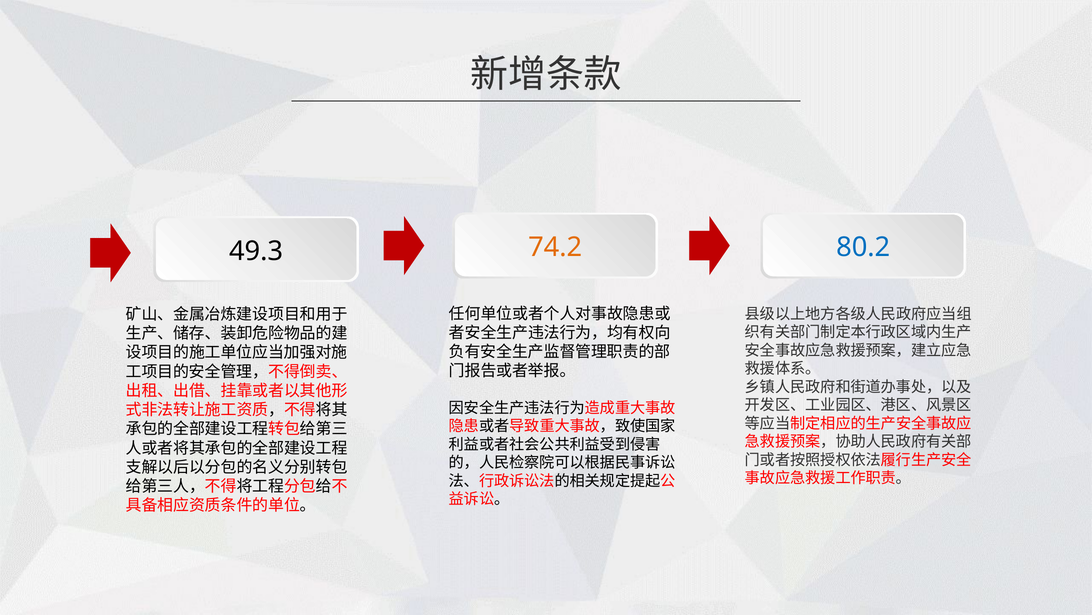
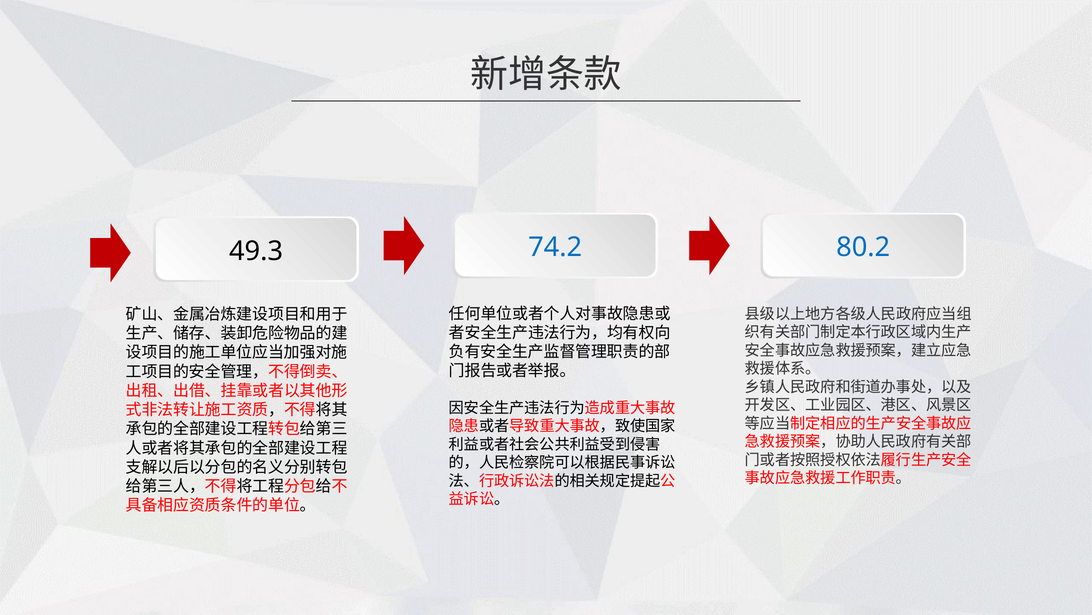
74.2 colour: orange -> blue
